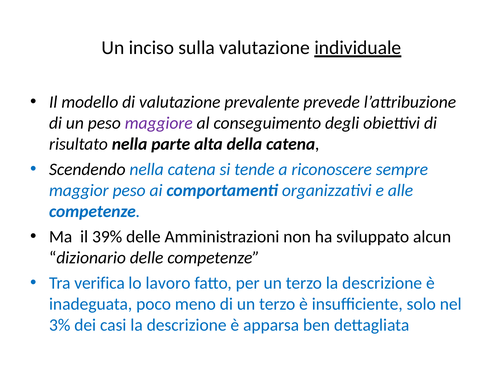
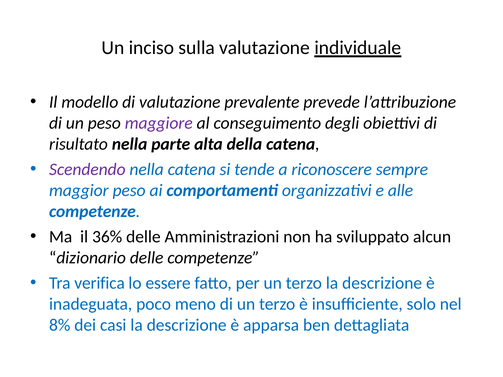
Scendendo colour: black -> purple
39%: 39% -> 36%
lavoro: lavoro -> essere
3%: 3% -> 8%
